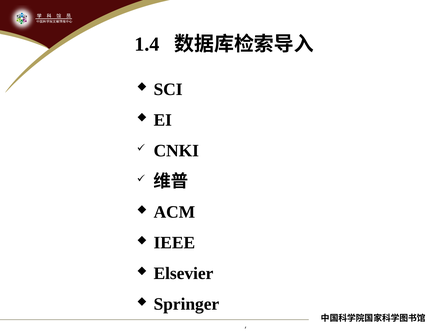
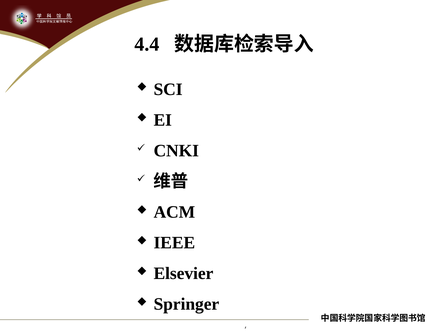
1.4: 1.4 -> 4.4
